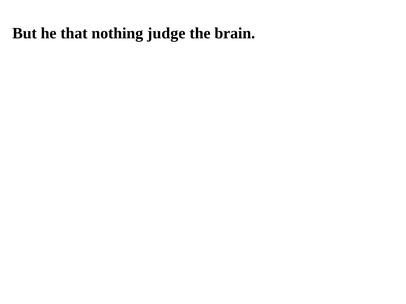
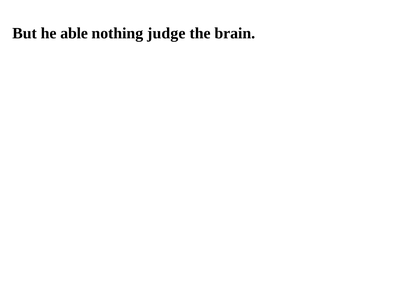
that: that -> able
